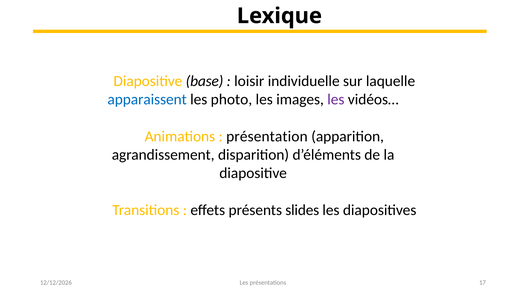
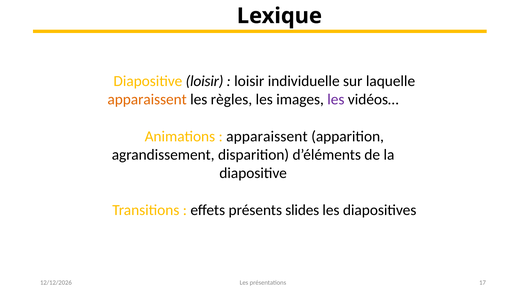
base at (205, 81): base -> loisir
apparaissent at (147, 99) colour: blue -> orange
photo: photo -> règles
présentation at (267, 136): présentation -> apparaissent
